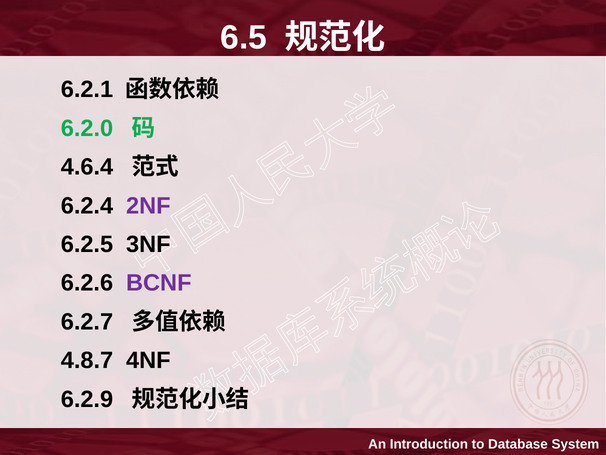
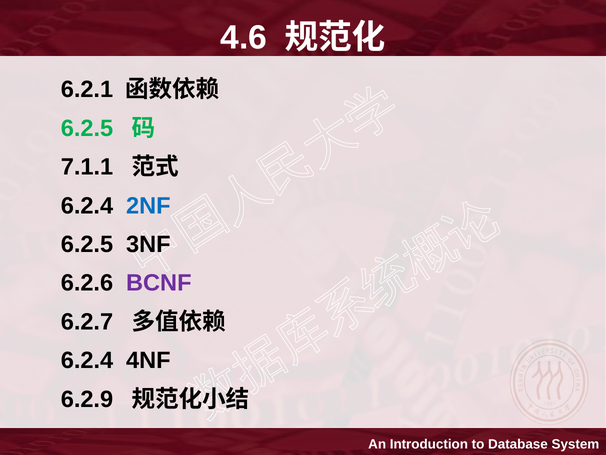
6.5: 6.5 -> 4.6
6.2.0 at (87, 128): 6.2.0 -> 6.2.5
4.6.4: 4.6.4 -> 7.1.1
2NF colour: purple -> blue
4.8.7 at (87, 360): 4.8.7 -> 6.2.4
